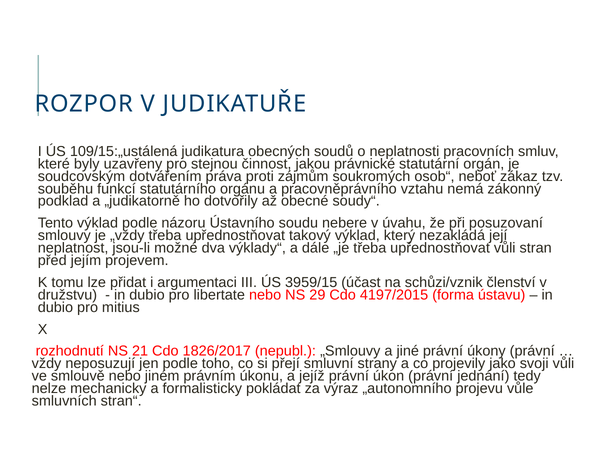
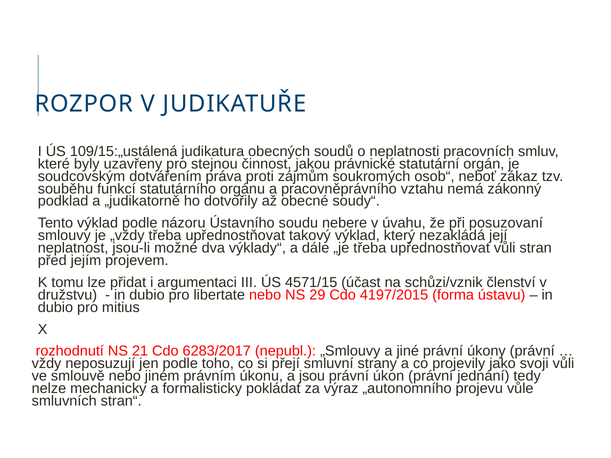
3959/15: 3959/15 -> 4571/15
1826/2017: 1826/2017 -> 6283/2017
jejíž: jejíž -> jsou
